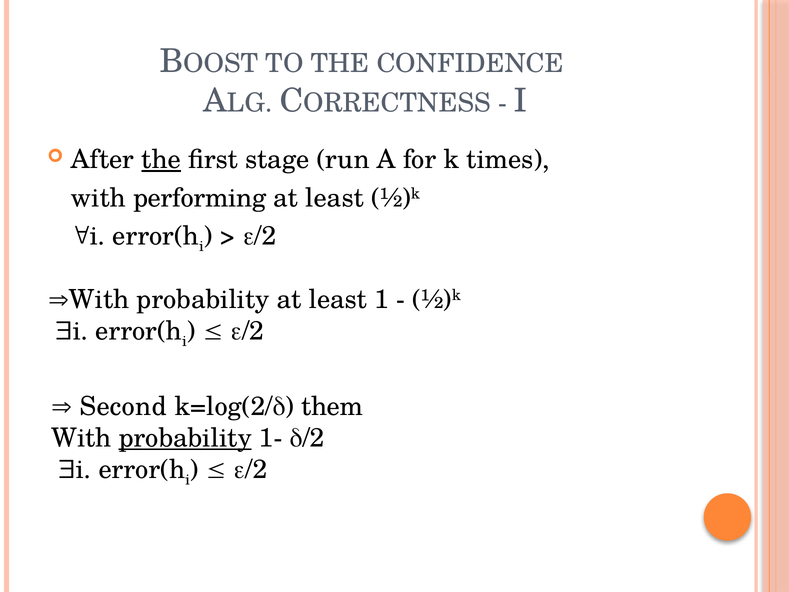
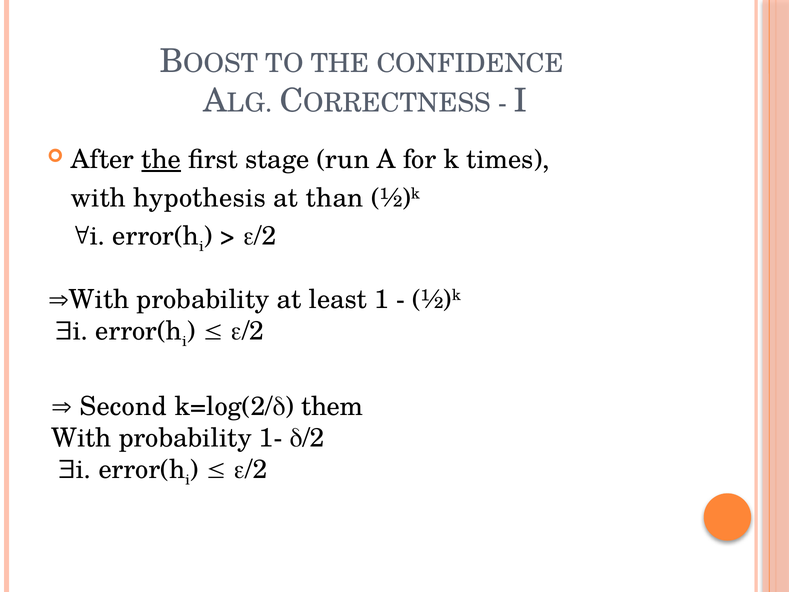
performing: performing -> hypothesis
least at (335, 198): least -> than
probability at (185, 438) underline: present -> none
